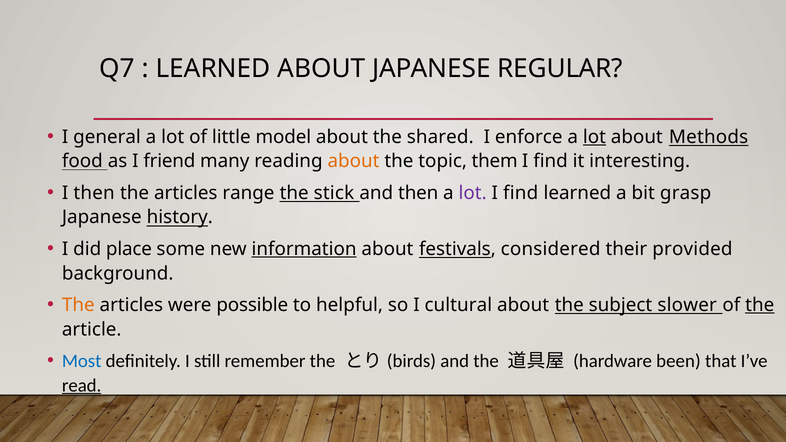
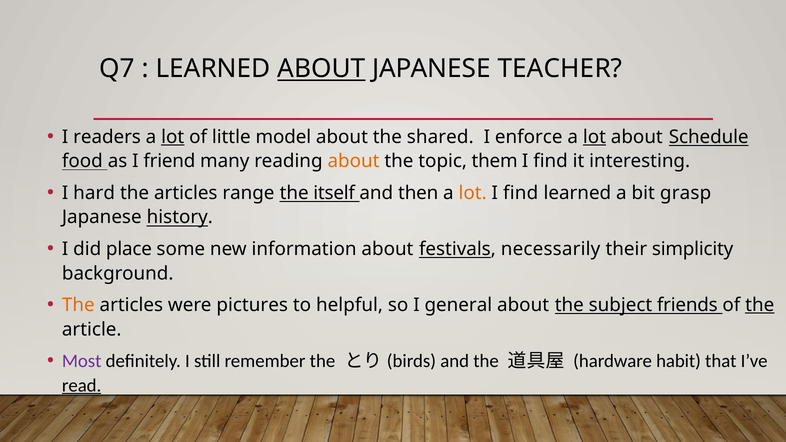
ABOUT at (321, 69) underline: none -> present
REGULAR: REGULAR -> TEACHER
general: general -> readers
lot at (173, 137) underline: none -> present
Methods: Methods -> Schedule
I then: then -> hard
stick: stick -> itself
lot at (473, 193) colour: purple -> orange
information underline: present -> none
considered: considered -> necessarily
provided: provided -> simplicity
possible: possible -> pictures
cultural: cultural -> general
slower: slower -> friends
Most colour: blue -> purple
been: been -> habit
